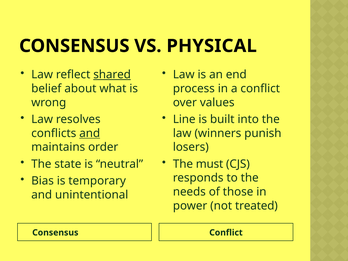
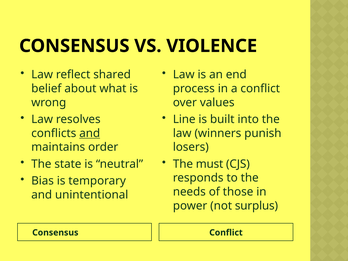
PHYSICAL: PHYSICAL -> VIOLENCE
shared underline: present -> none
treated: treated -> surplus
